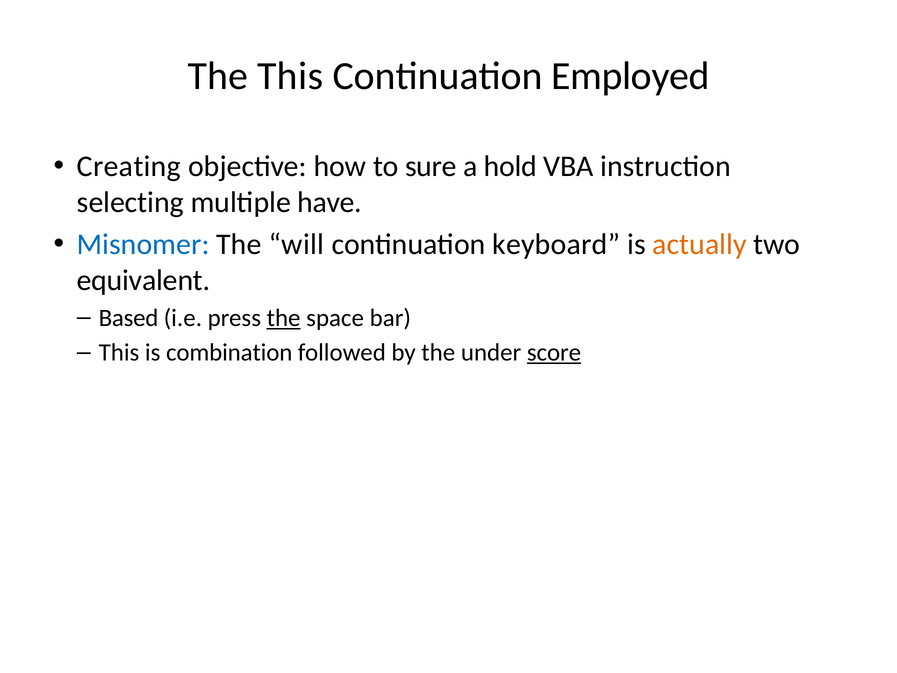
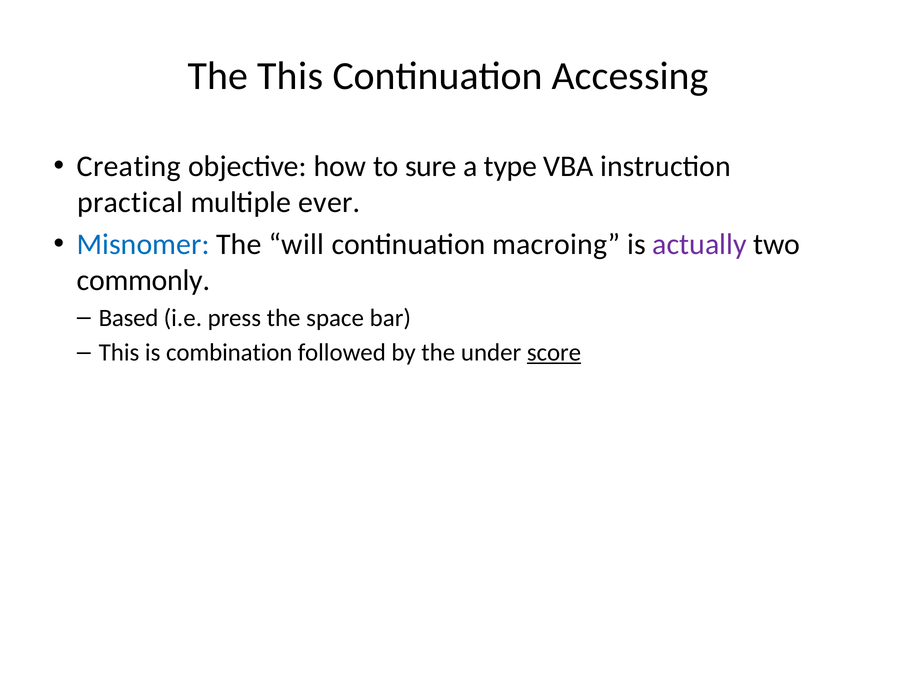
Employed: Employed -> Accessing
hold: hold -> type
selecting: selecting -> practical
have: have -> ever
keyboard: keyboard -> macroing
actually colour: orange -> purple
equivalent: equivalent -> commonly
the at (284, 318) underline: present -> none
